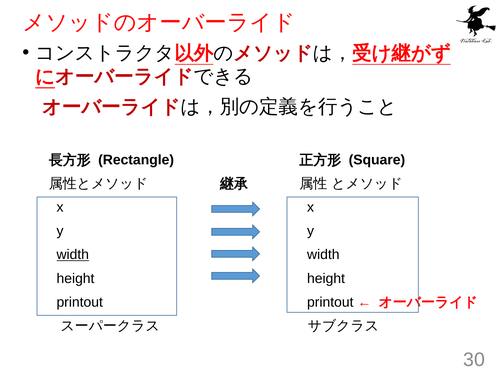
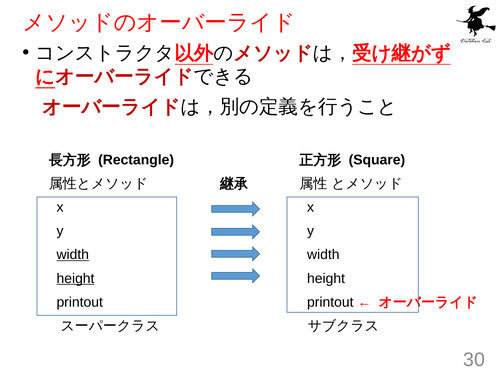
height at (75, 278) underline: none -> present
